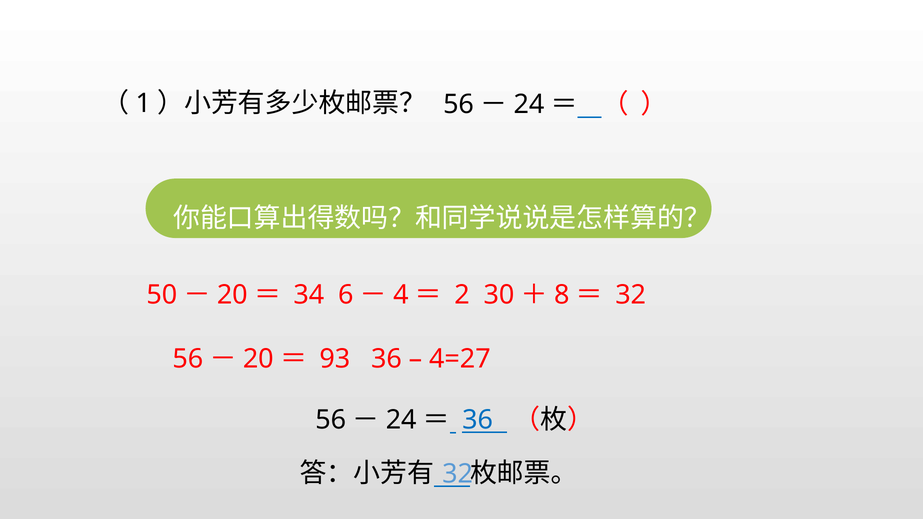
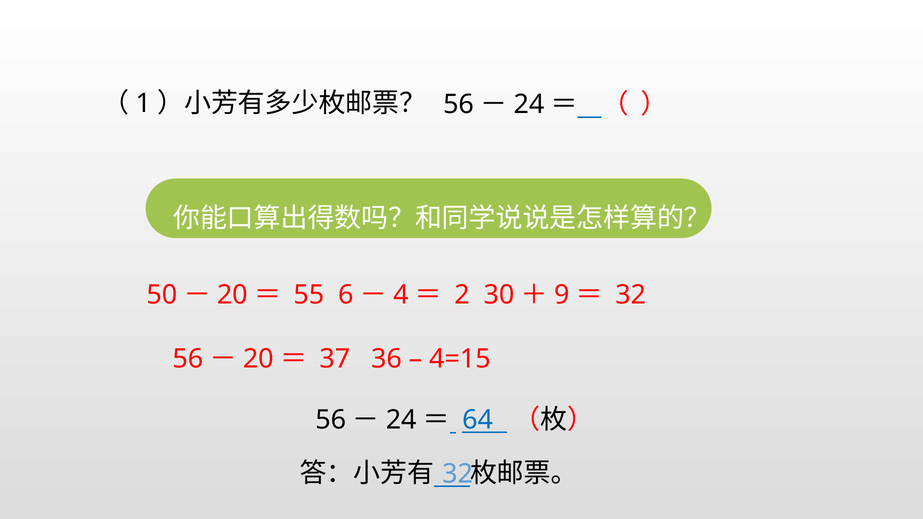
34: 34 -> 55
8: 8 -> 9
93: 93 -> 37
4=27: 4=27 -> 4=15
36 at (478, 420): 36 -> 64
